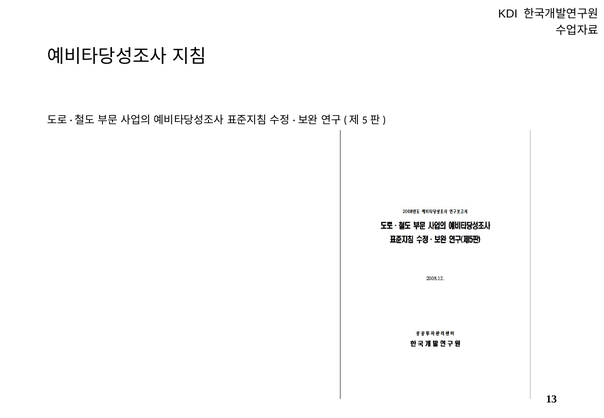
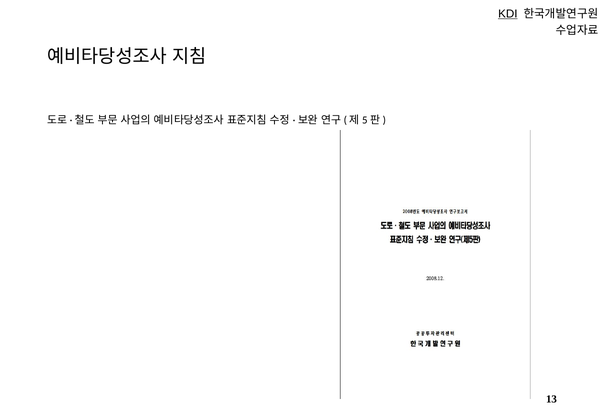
KDI underline: none -> present
